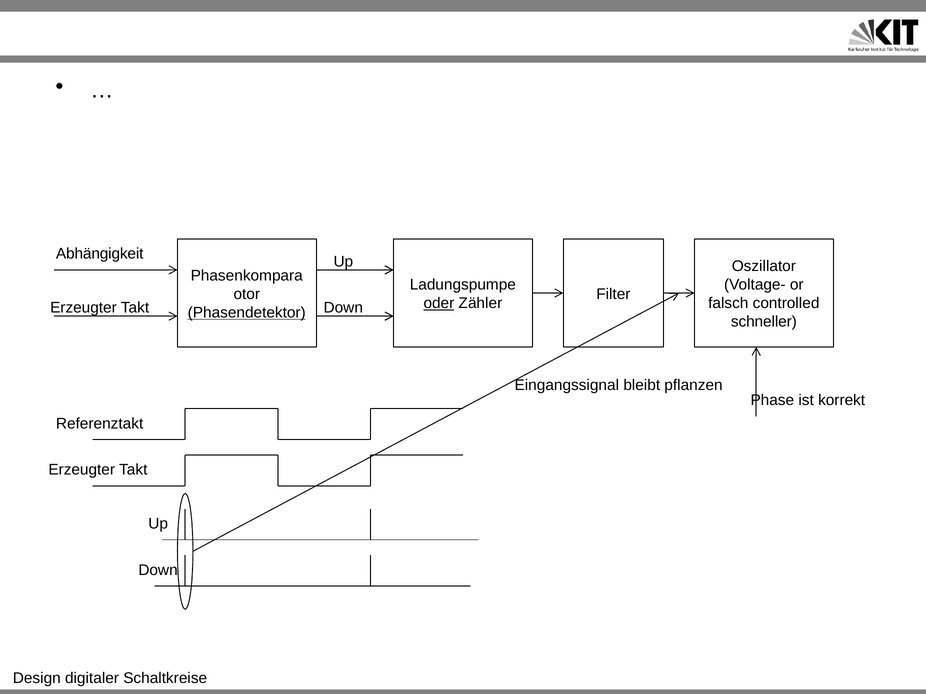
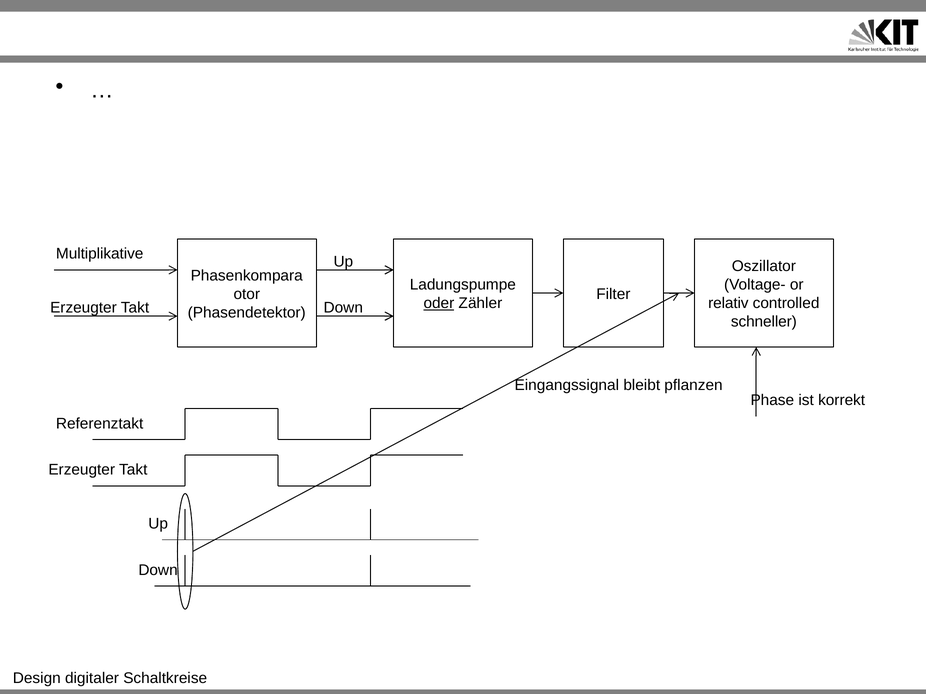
Abhängigkeit: Abhängigkeit -> Multiplikative
falsch: falsch -> relativ
Phasendetektor underline: present -> none
